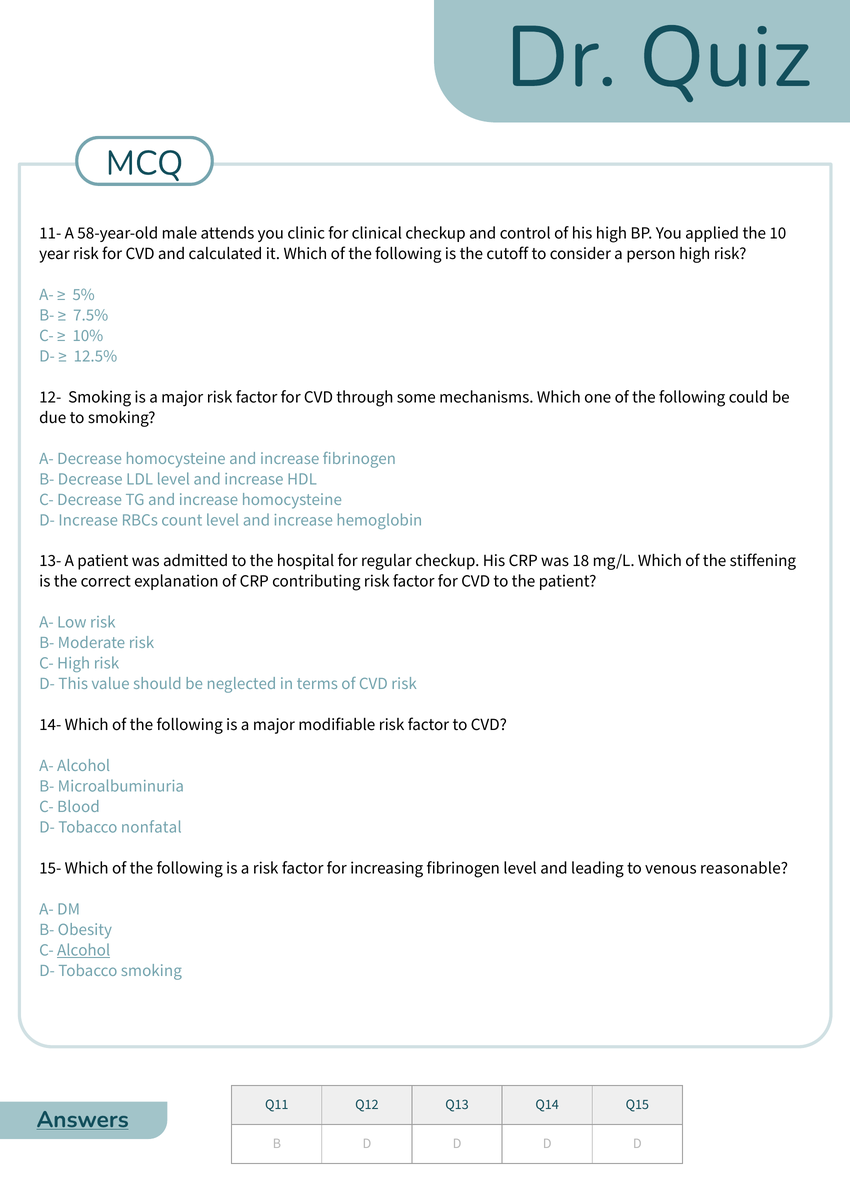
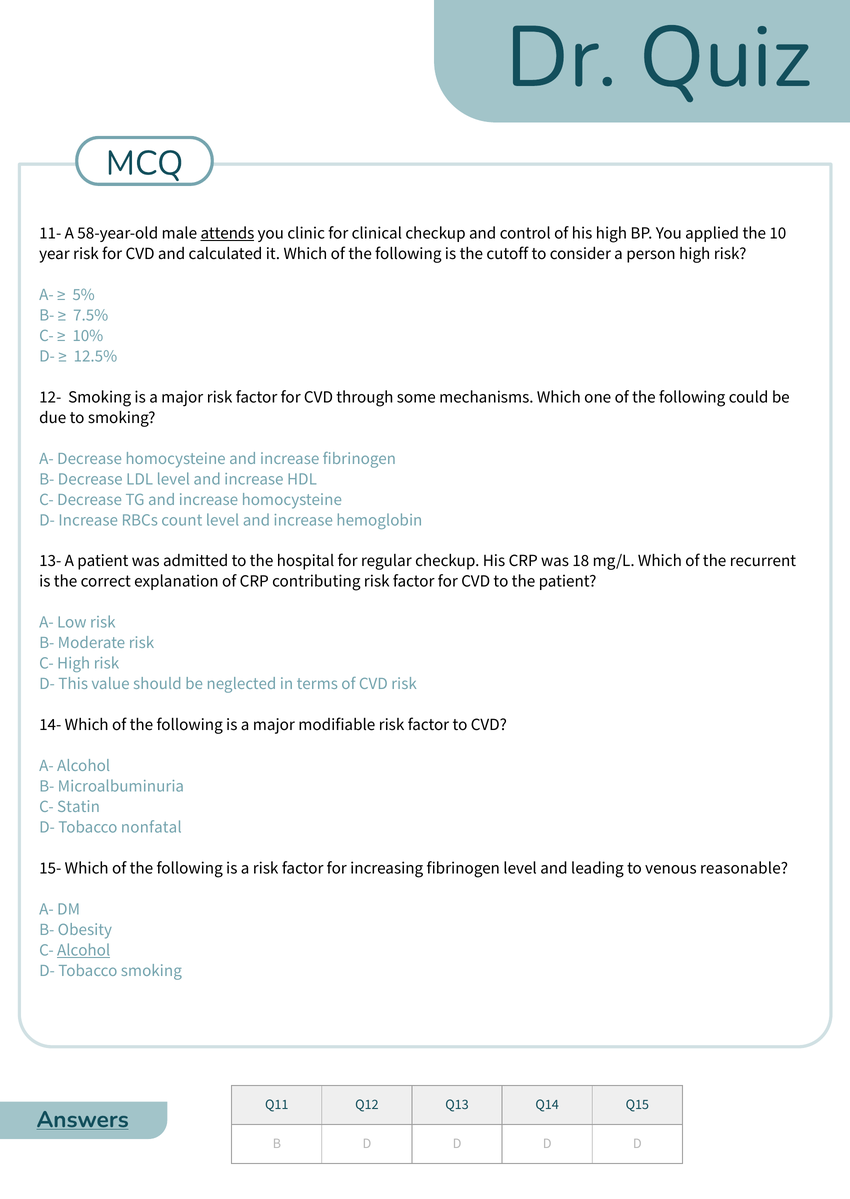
attends underline: none -> present
stiffening: stiffening -> recurrent
Blood: Blood -> Statin
